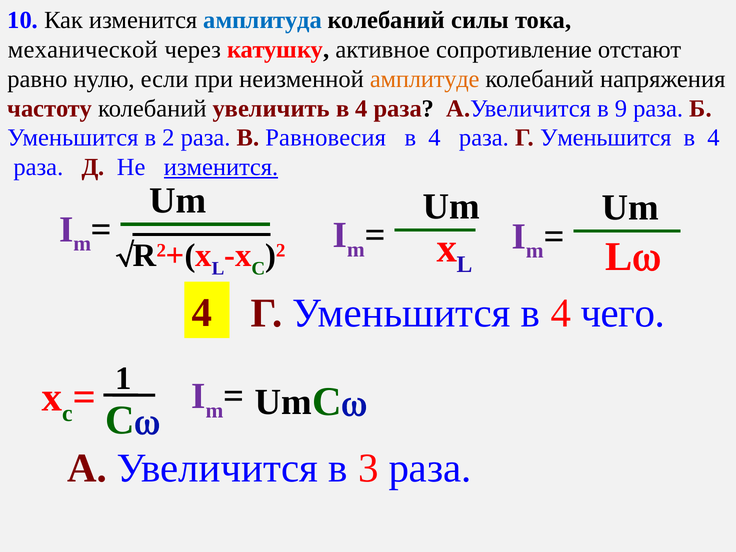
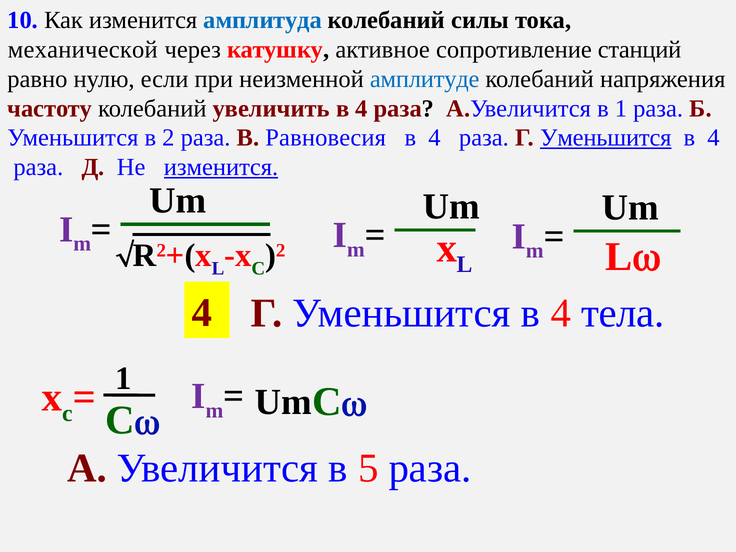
отстают: отстают -> станций
амплитуде colour: orange -> blue
в 9: 9 -> 1
Уменьшится at (606, 138) underline: none -> present
чего: чего -> тела
3: 3 -> 5
